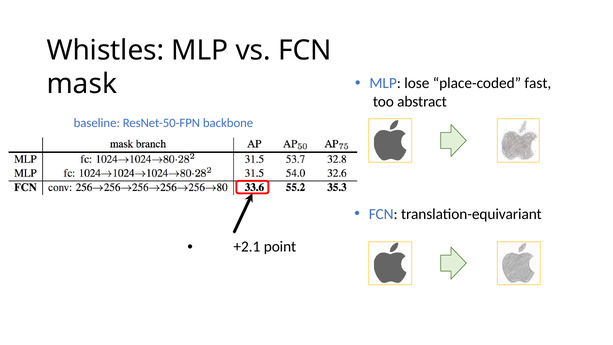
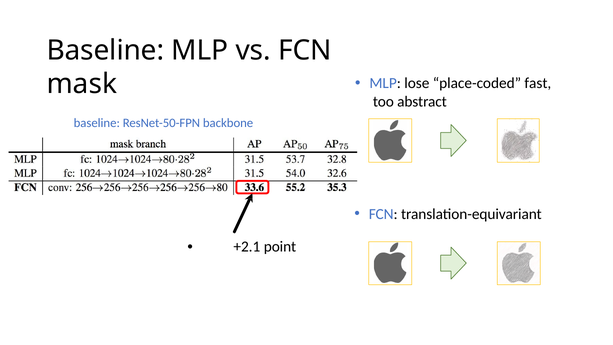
Whistles at (105, 50): Whistles -> Baseline
